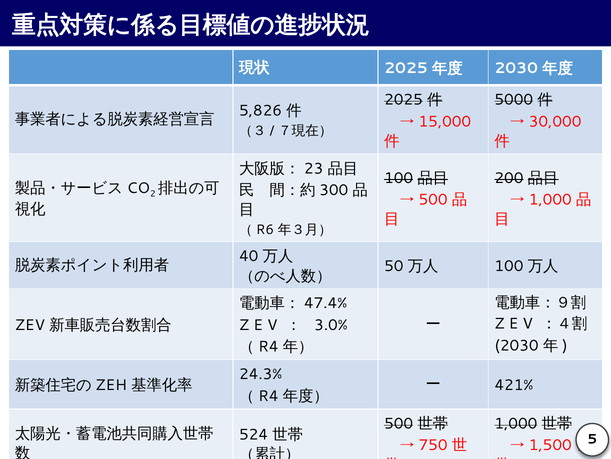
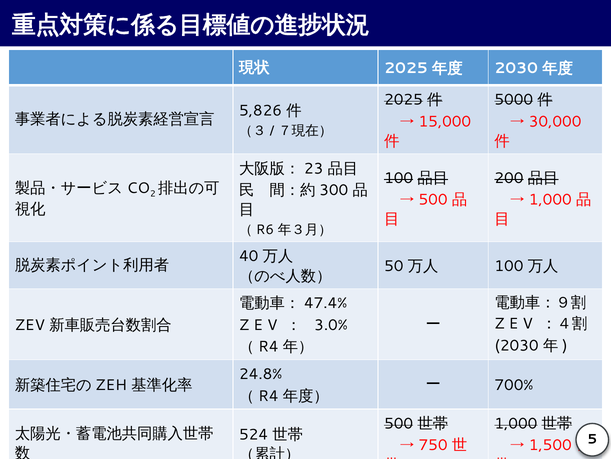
24.3%: 24.3% -> 24.8%
421%: 421% -> 700%
